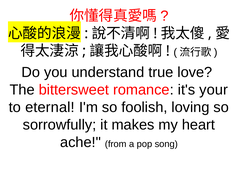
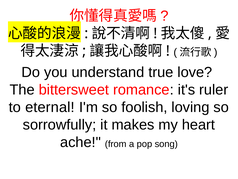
your: your -> ruler
